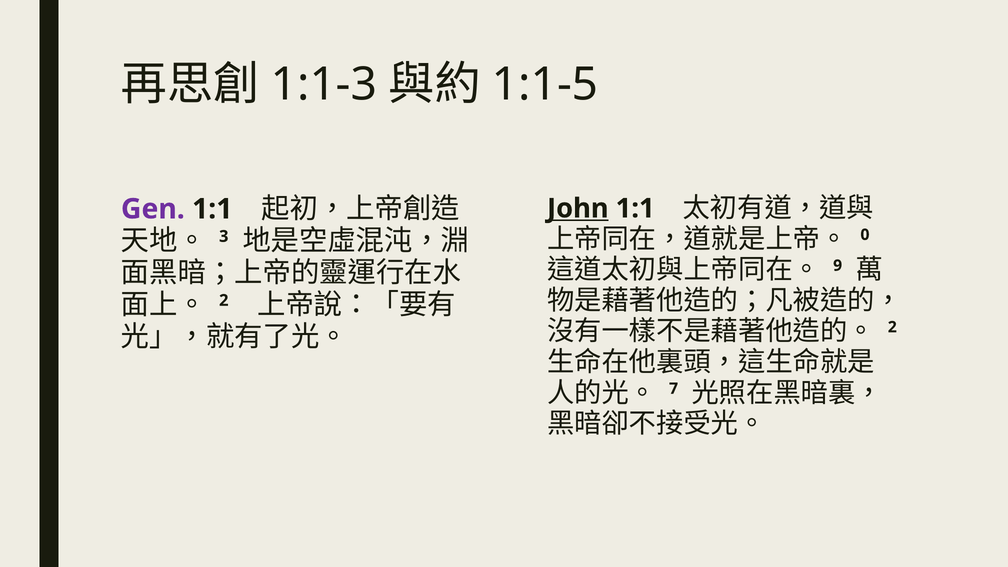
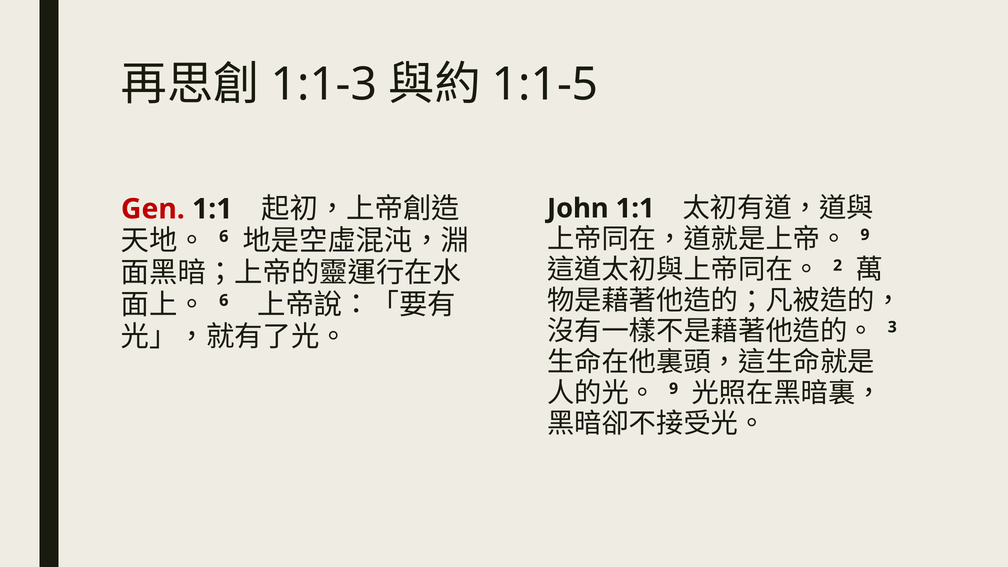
John underline: present -> none
Gen colour: purple -> red
0 at (865, 235): 0 -> 9
3 at (224, 236): 3 -> 6
9: 9 -> 2
2 at (224, 300): 2 -> 6
2 at (892, 327): 2 -> 3
7 at (674, 389): 7 -> 9
